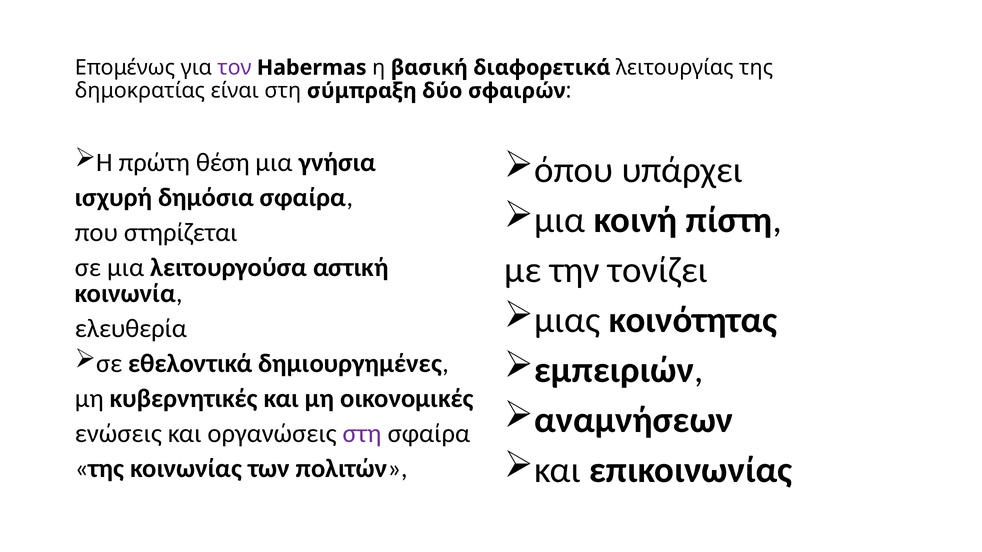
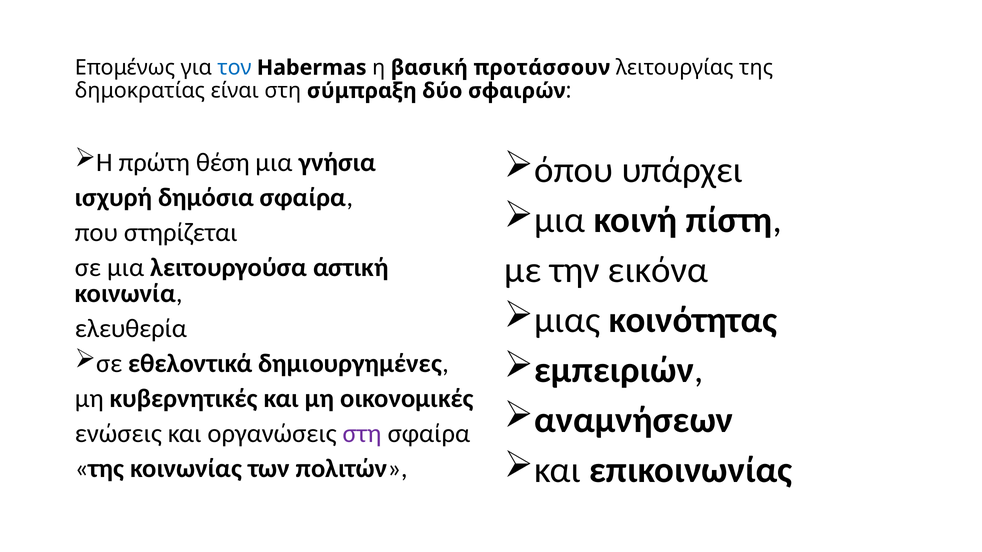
τον colour: purple -> blue
διαφορετικά: διαφορετικά -> προτάσσουν
τονίζει: τονίζει -> εικόνα
